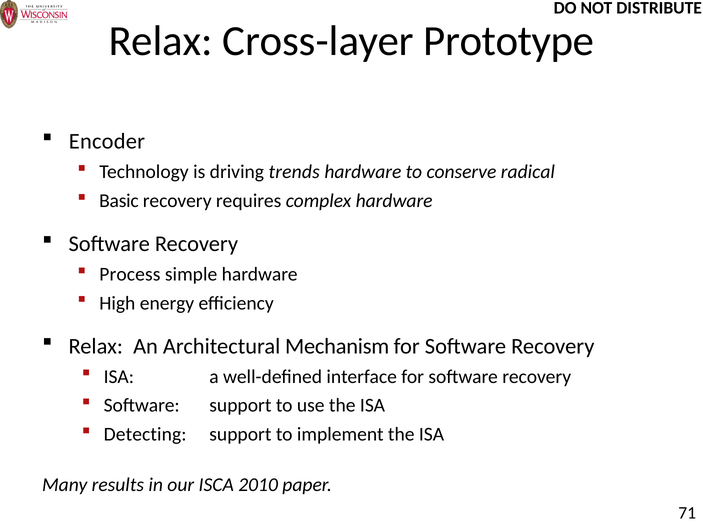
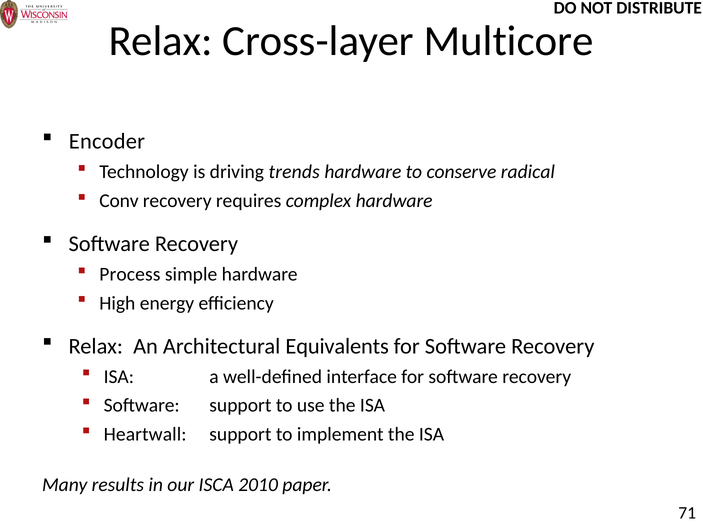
Prototype: Prototype -> Multicore
Basic: Basic -> Conv
Mechanism: Mechanism -> Equivalents
Detecting: Detecting -> Heartwall
